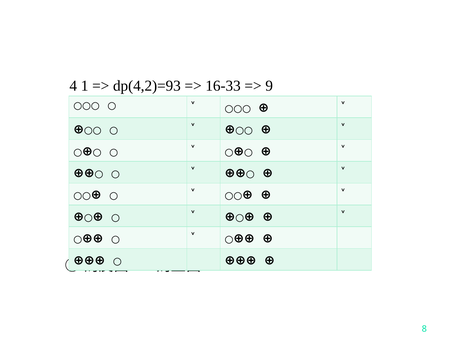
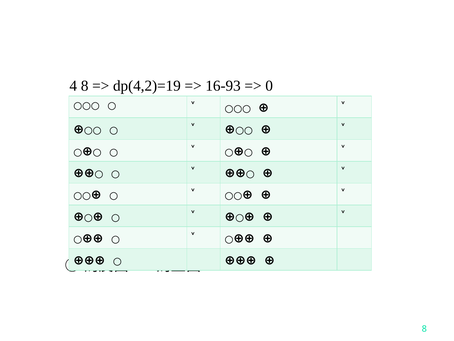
4 1: 1 -> 8
dp(4,2)=93: dp(4,2)=93 -> dp(4,2)=19
16-33: 16-33 -> 16-93
9: 9 -> 0
